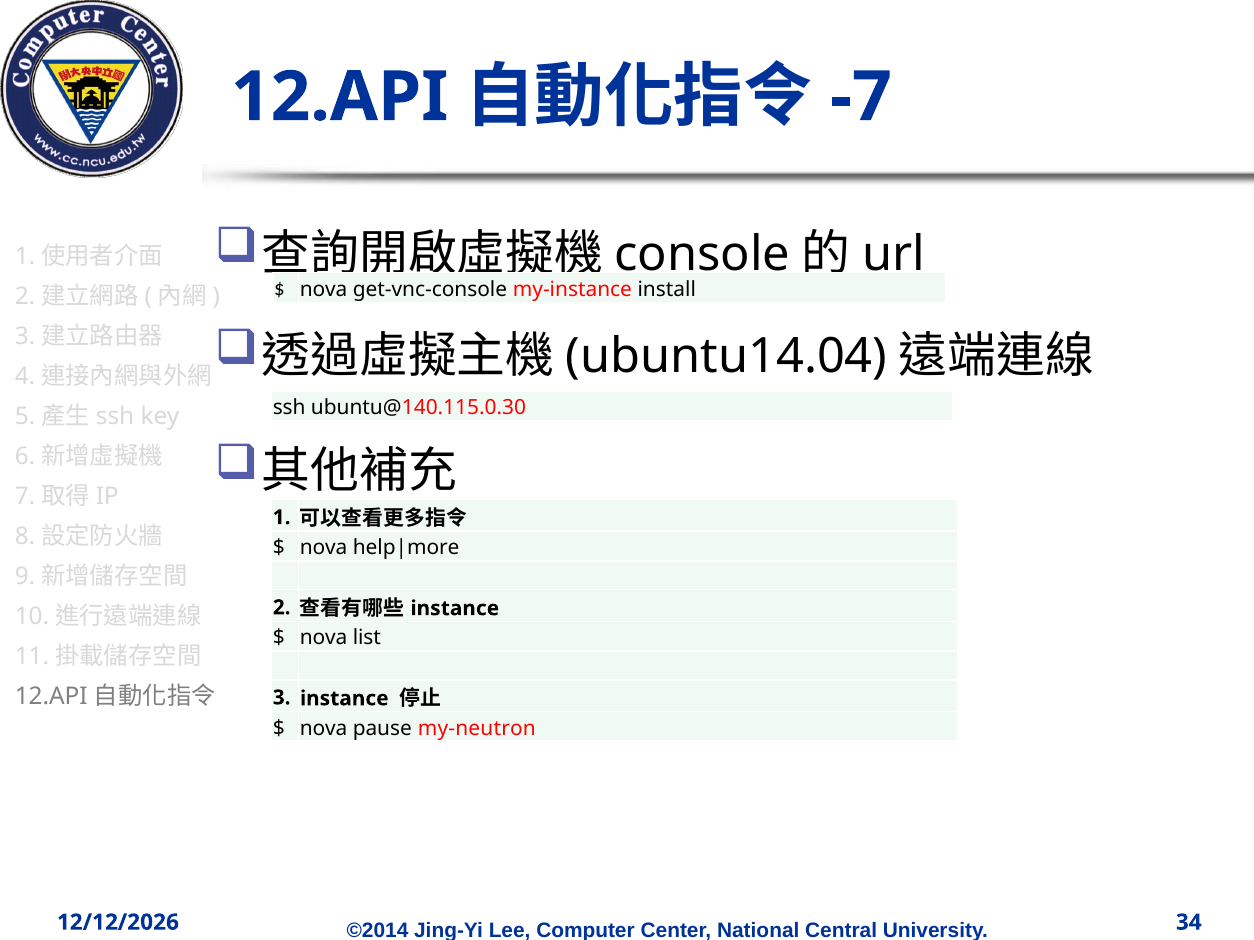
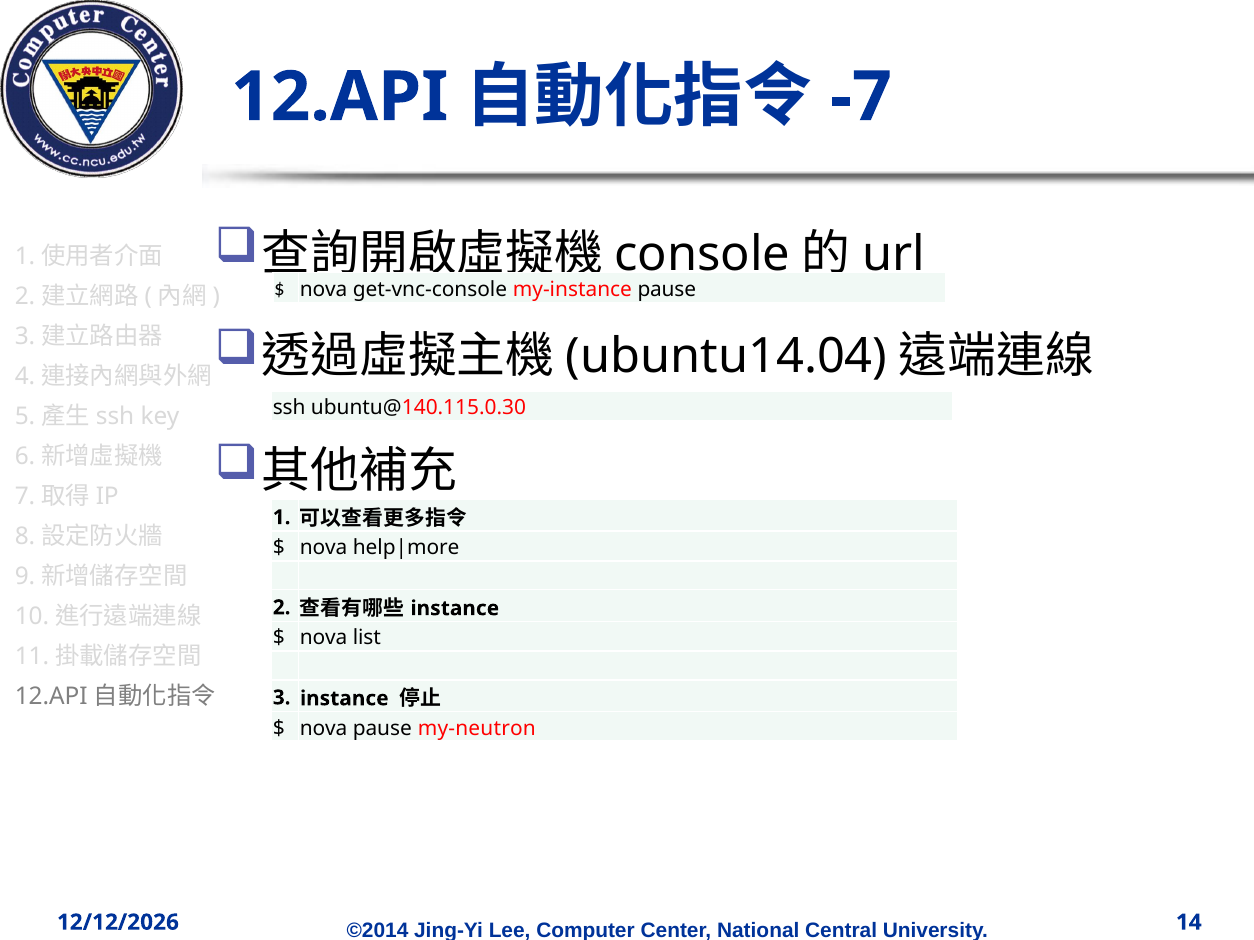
my-instance install: install -> pause
34: 34 -> 14
